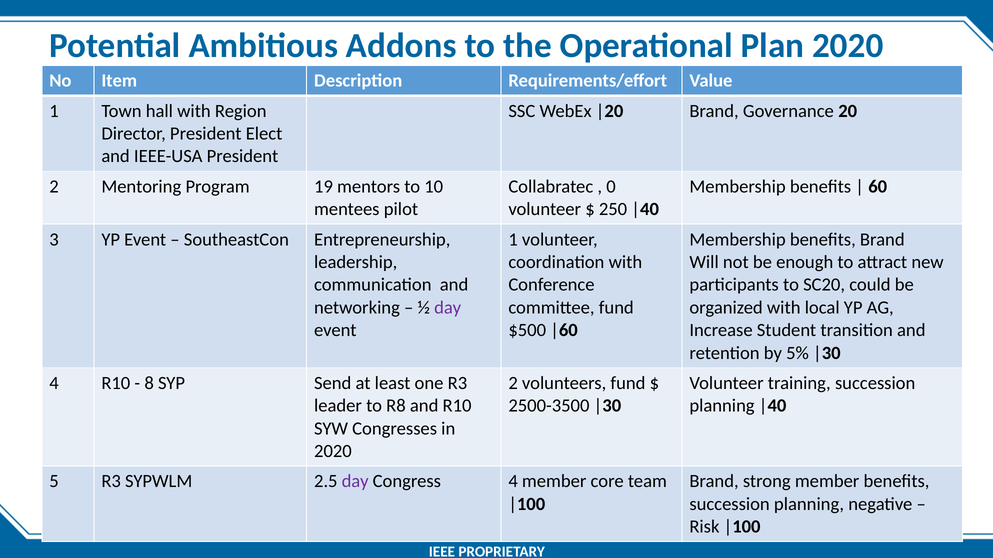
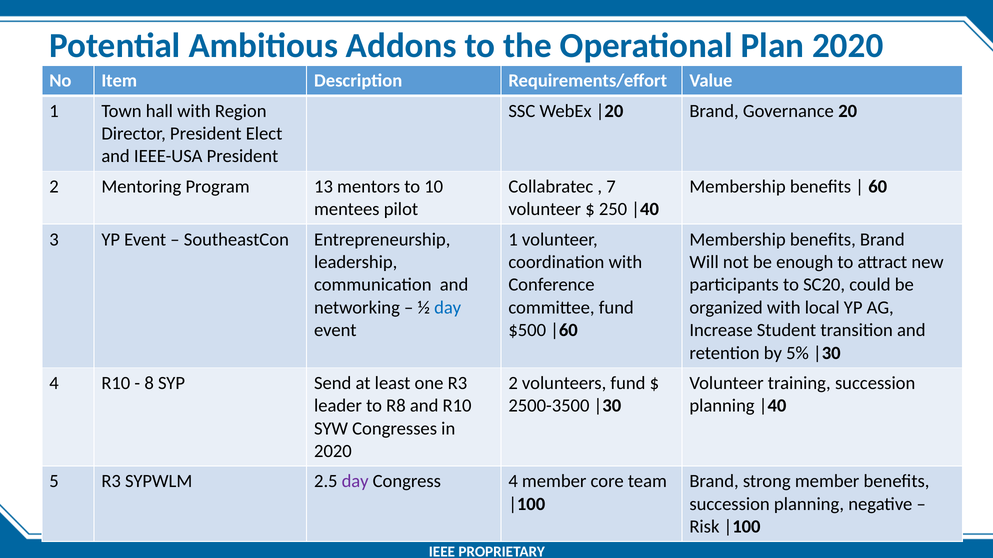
19: 19 -> 13
0: 0 -> 7
day at (448, 308) colour: purple -> blue
